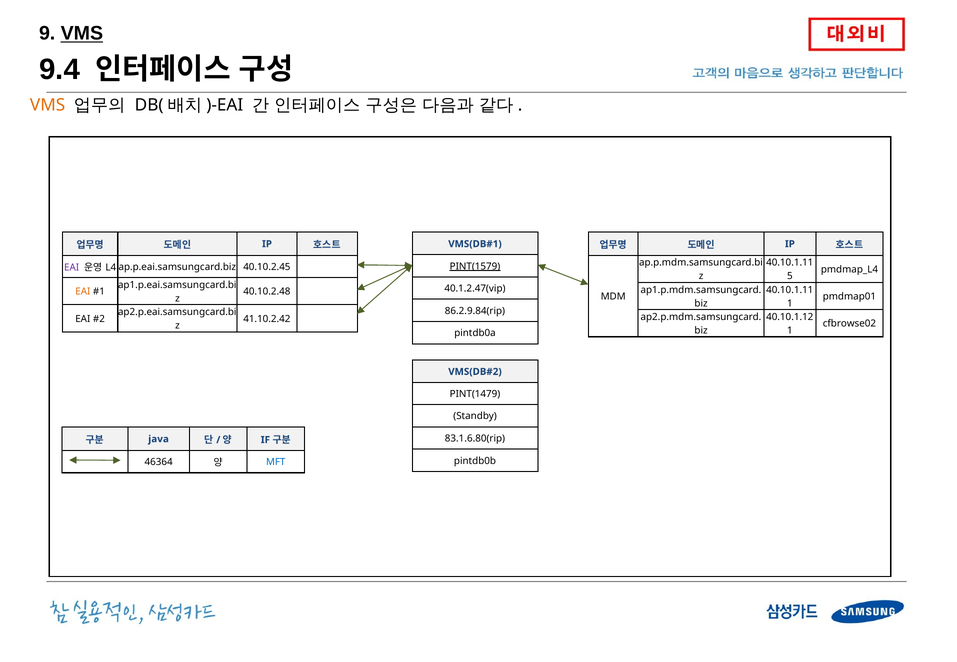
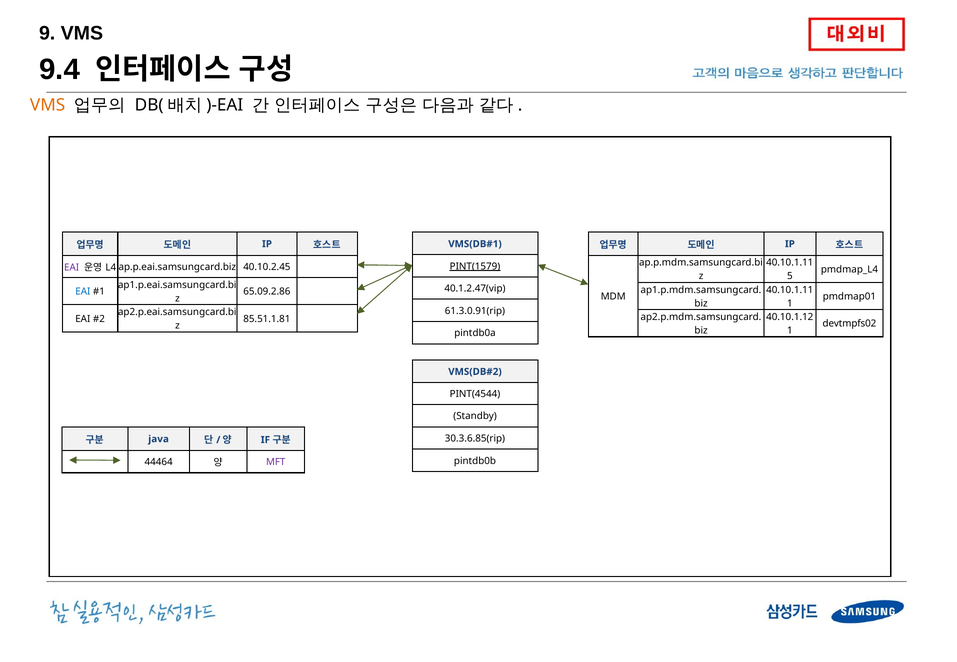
VMS at (82, 33) underline: present -> none
EAI at (83, 292) colour: orange -> blue
40.10.2.48: 40.10.2.48 -> 65.09.2.86
86.2.9.84(rip: 86.2.9.84(rip -> 61.3.0.91(rip
41.10.2.42: 41.10.2.42 -> 85.51.1.81
cfbrowse02: cfbrowse02 -> devtmpfs02
PINT(1479: PINT(1479 -> PINT(4544
83.1.6.80(rip: 83.1.6.80(rip -> 30.3.6.85(rip
46364: 46364 -> 44464
MFT colour: blue -> purple
